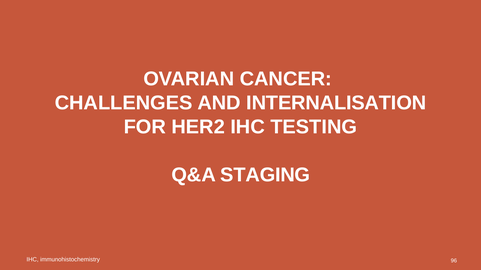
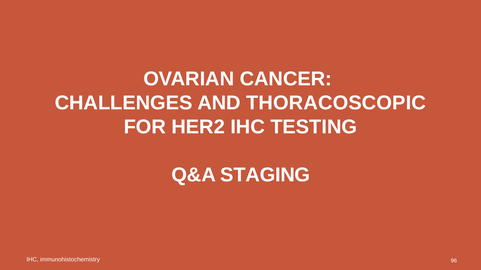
INTERNALISATION: INTERNALISATION -> THORACOSCOPIC
